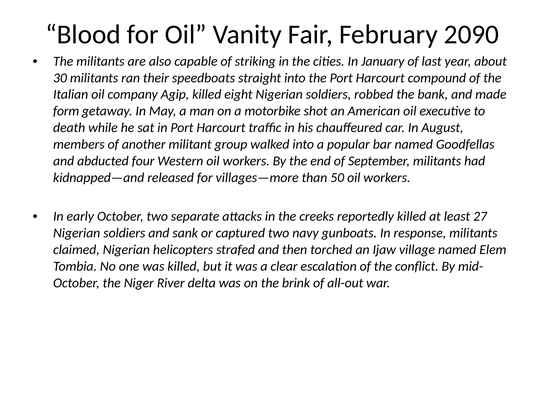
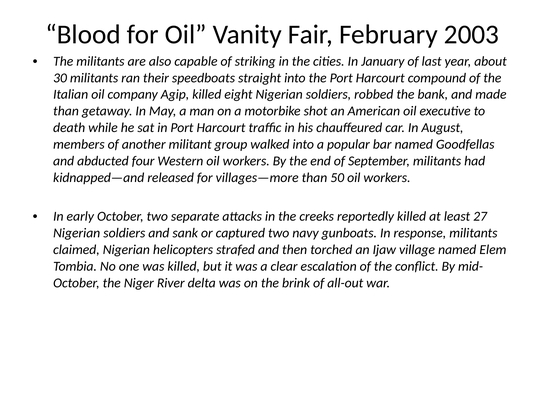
2090: 2090 -> 2003
form at (66, 111): form -> than
